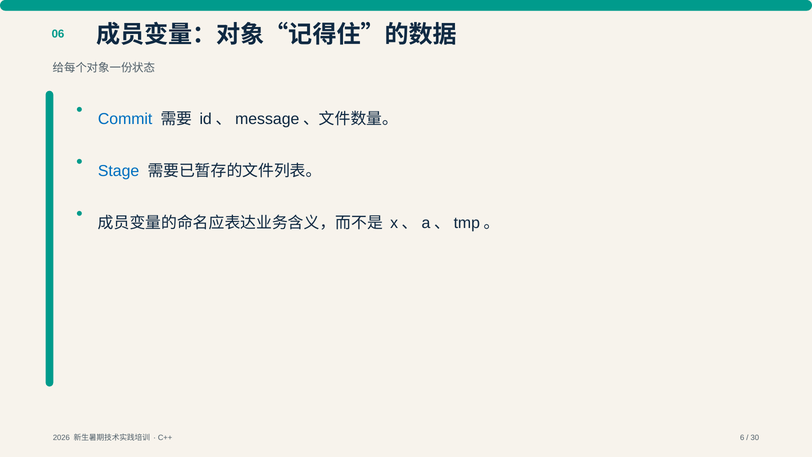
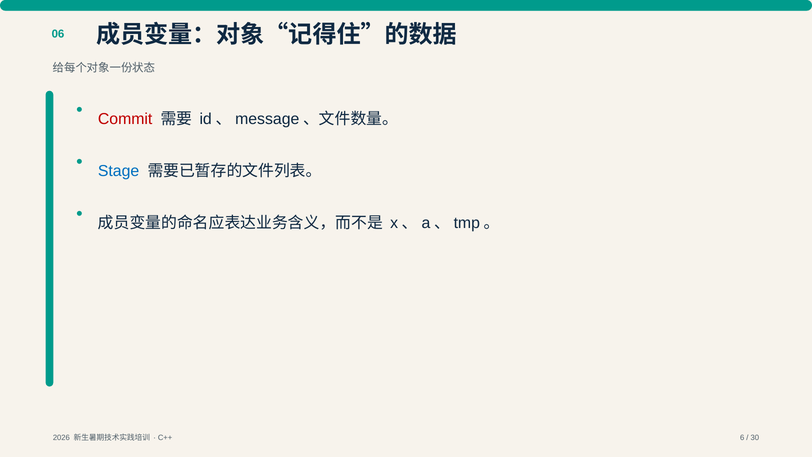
Commit colour: blue -> red
